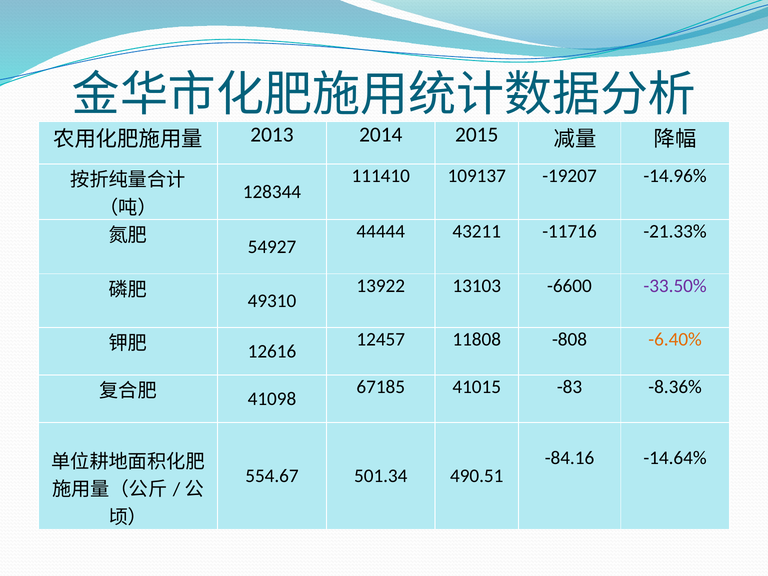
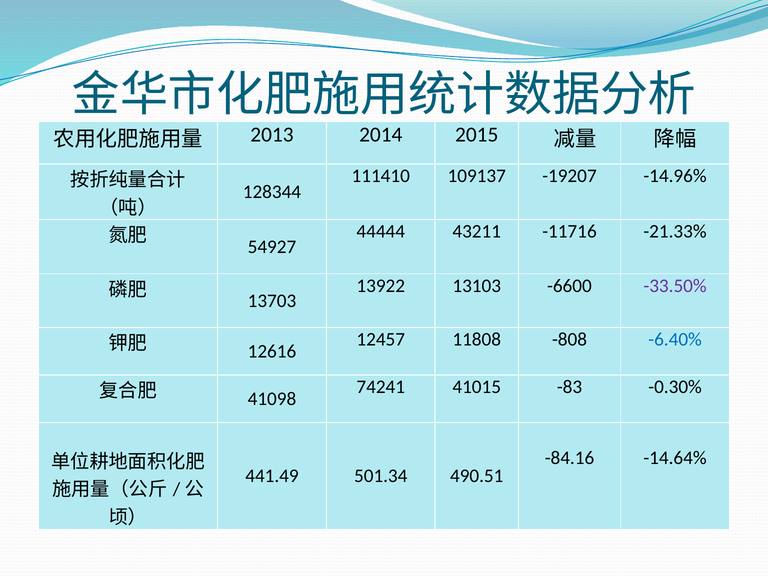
49310: 49310 -> 13703
-6.40% colour: orange -> blue
67185: 67185 -> 74241
-8.36%: -8.36% -> -0.30%
554.67: 554.67 -> 441.49
